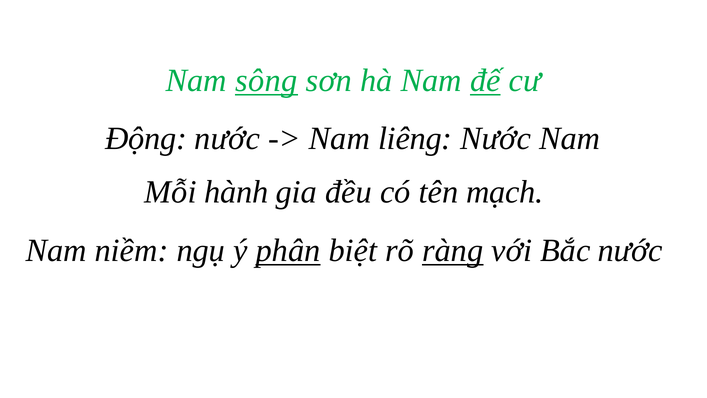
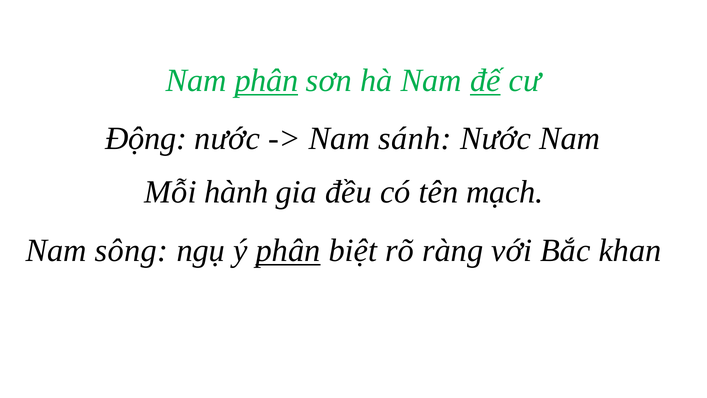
Nam sông: sông -> phân
liêng: liêng -> sánh
niềm: niềm -> sông
ràng underline: present -> none
Bắc nước: nước -> khan
